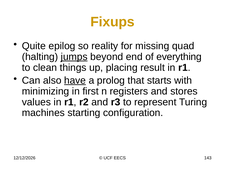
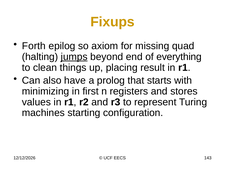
Quite: Quite -> Forth
reality: reality -> axiom
have underline: present -> none
